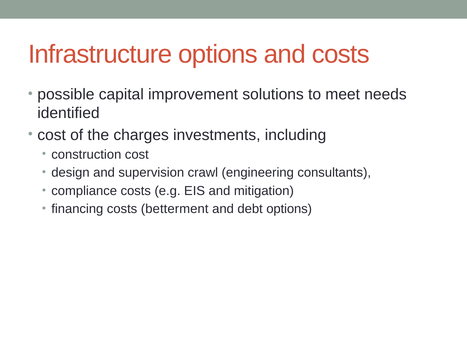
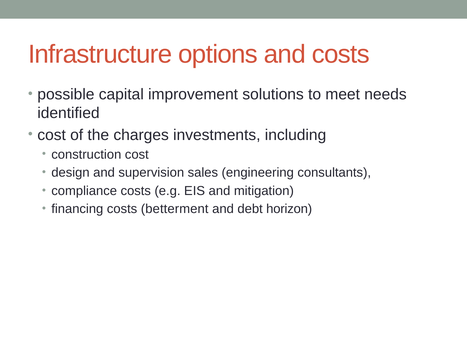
crawl: crawl -> sales
debt options: options -> horizon
